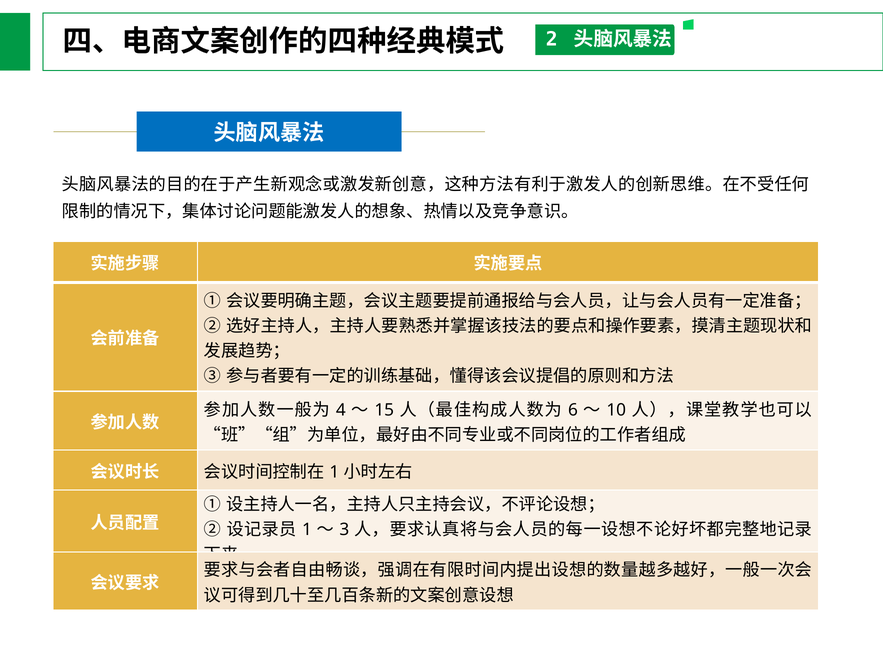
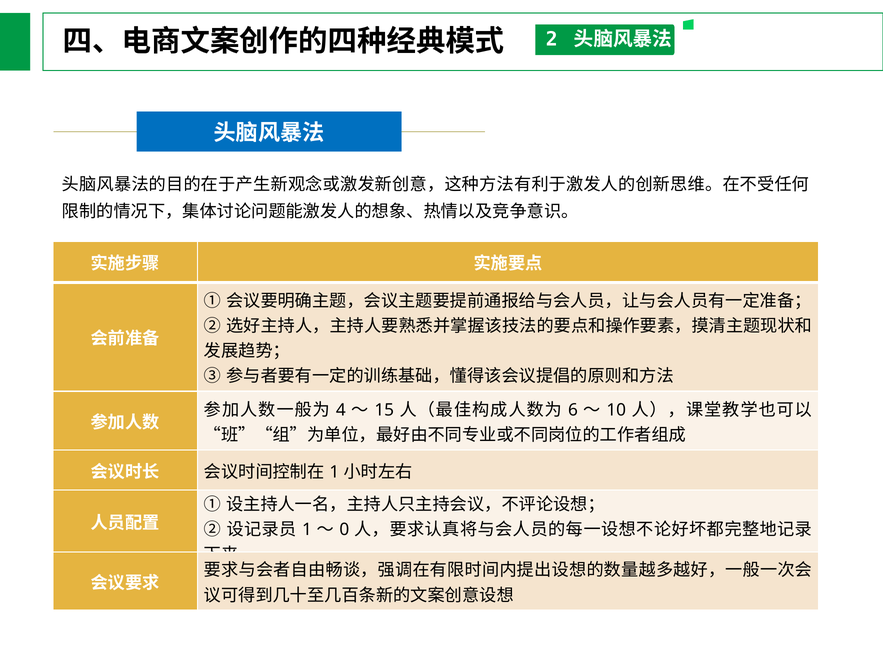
3: 3 -> 0
